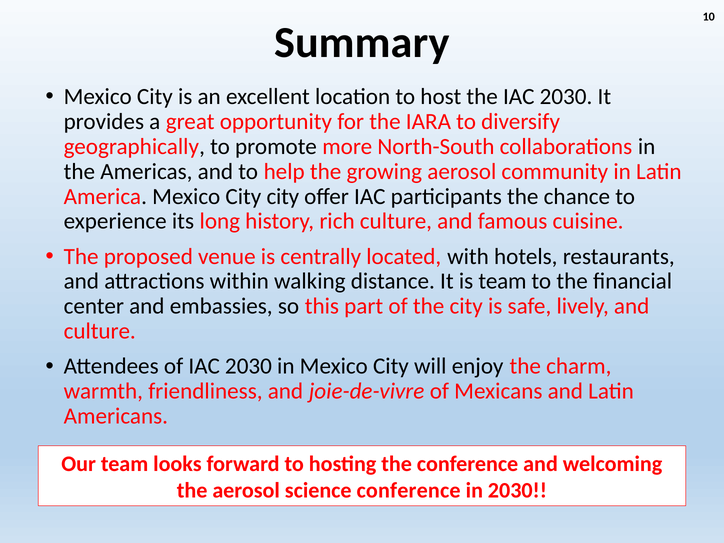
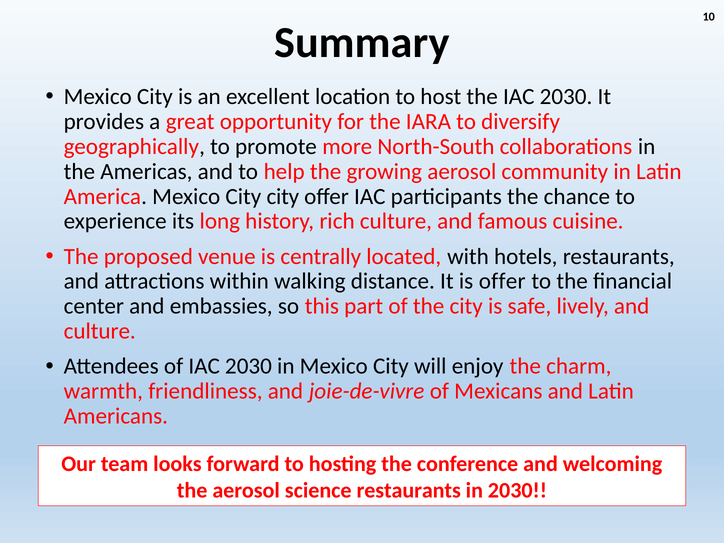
is team: team -> offer
science conference: conference -> restaurants
